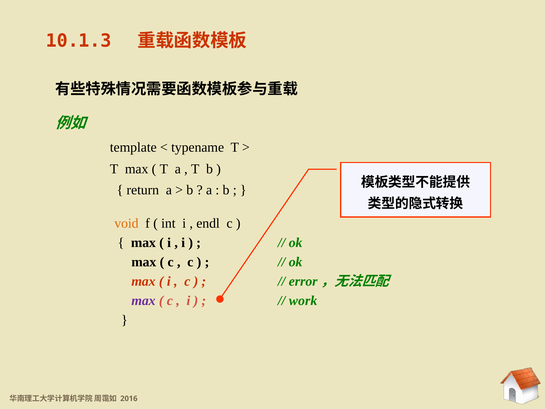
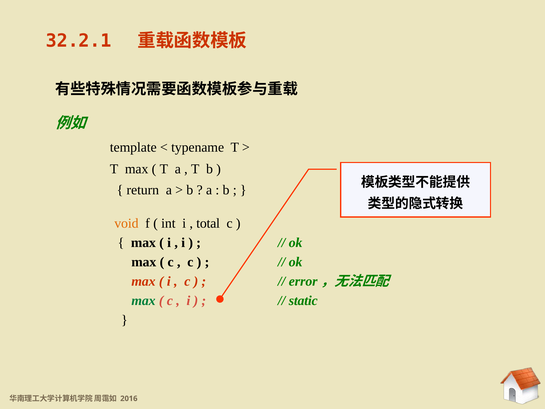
10.1.3: 10.1.3 -> 32.2.1
endl: endl -> total
max at (143, 300) colour: purple -> green
work: work -> static
